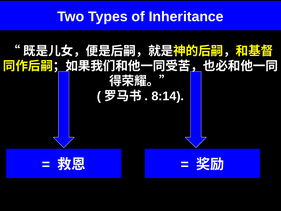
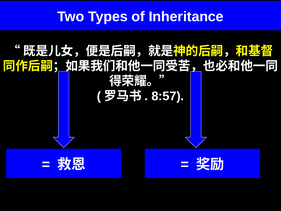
8:14: 8:14 -> 8:57
